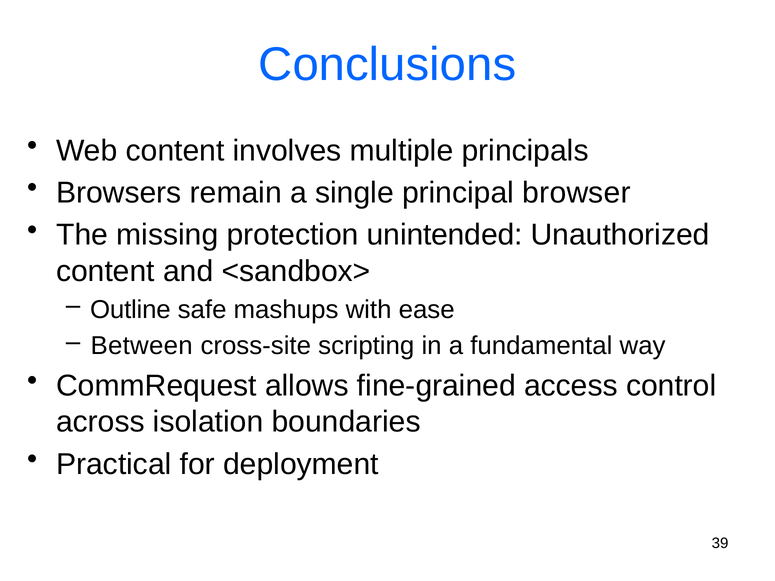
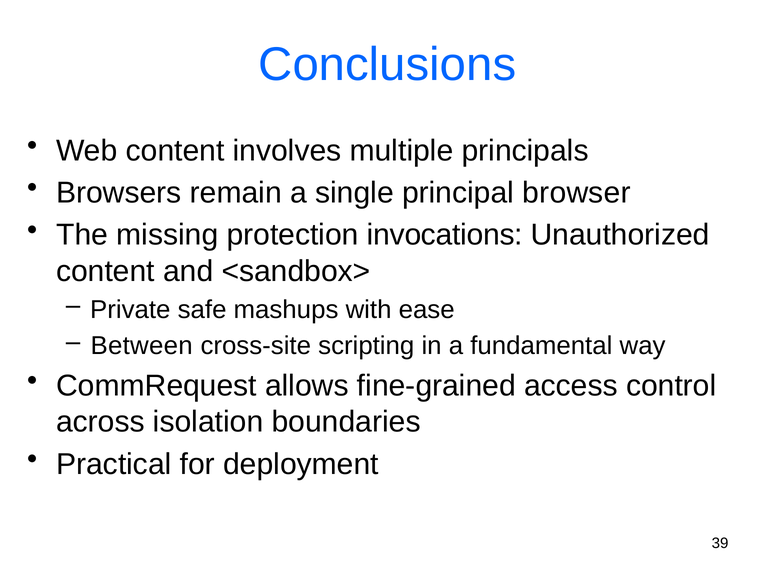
unintended: unintended -> invocations
Outline: Outline -> Private
